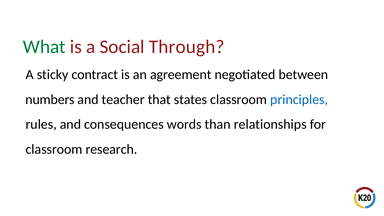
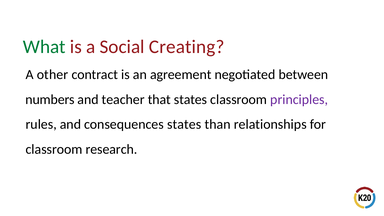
Through: Through -> Creating
sticky: sticky -> other
principles colour: blue -> purple
consequences words: words -> states
